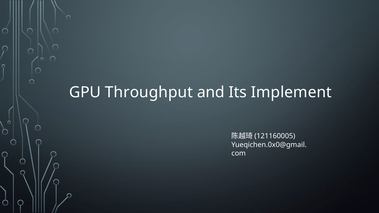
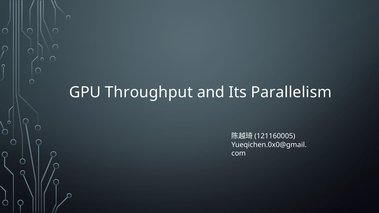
Implement: Implement -> Parallelism
